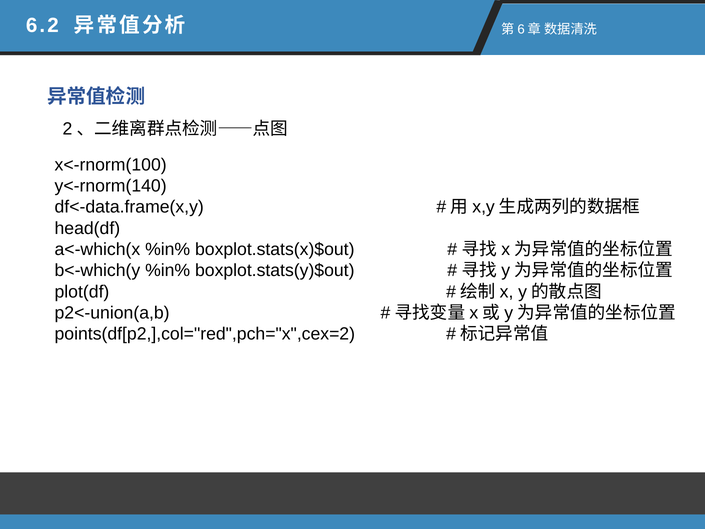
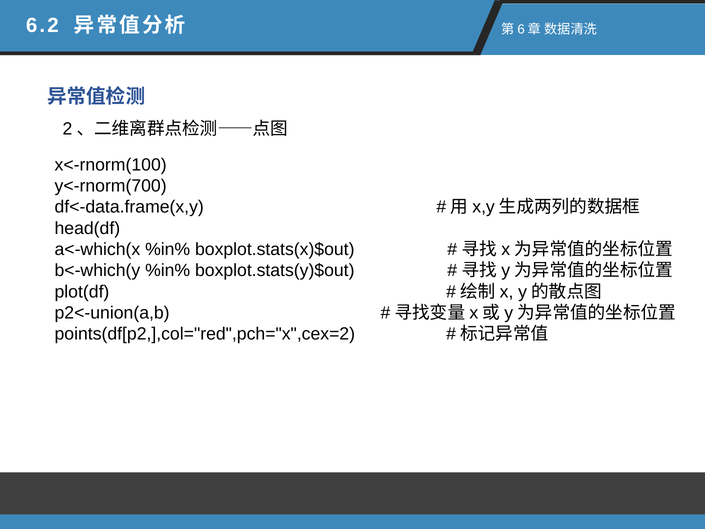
y<-rnorm(140: y<-rnorm(140 -> y<-rnorm(700
